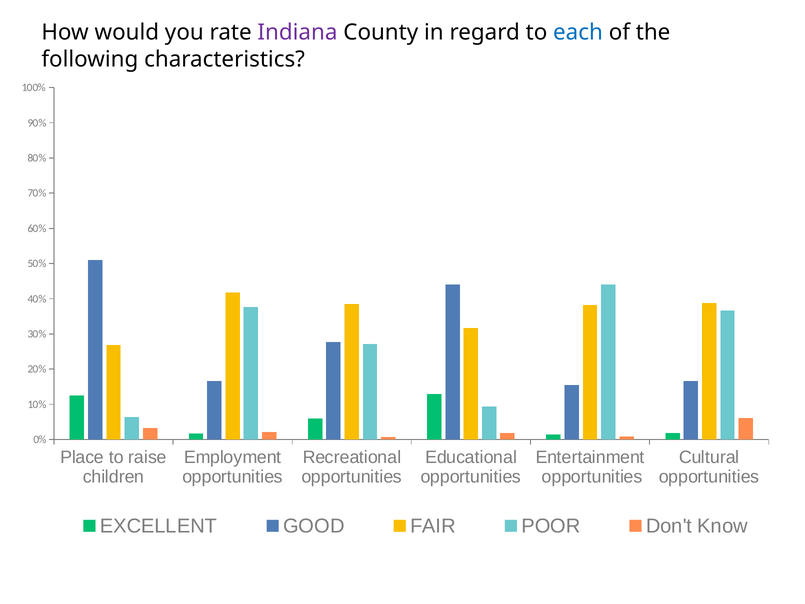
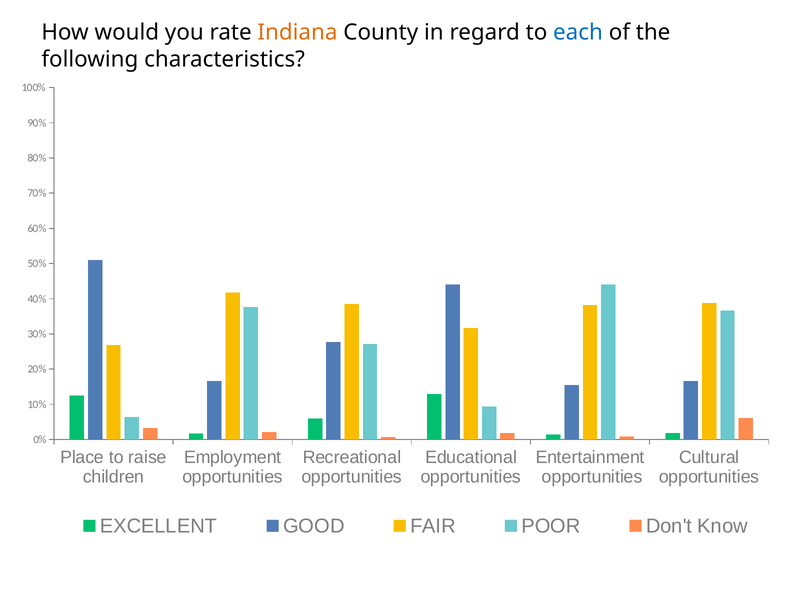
Indiana colour: purple -> orange
